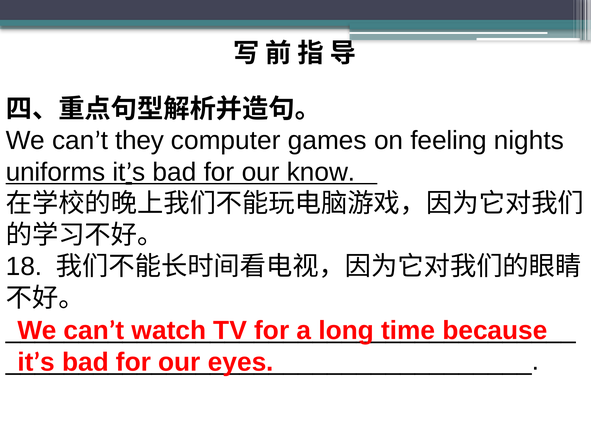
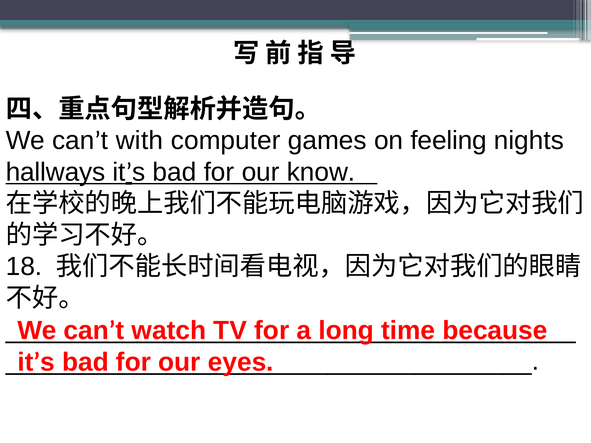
they: they -> with
uniforms: uniforms -> hallways
